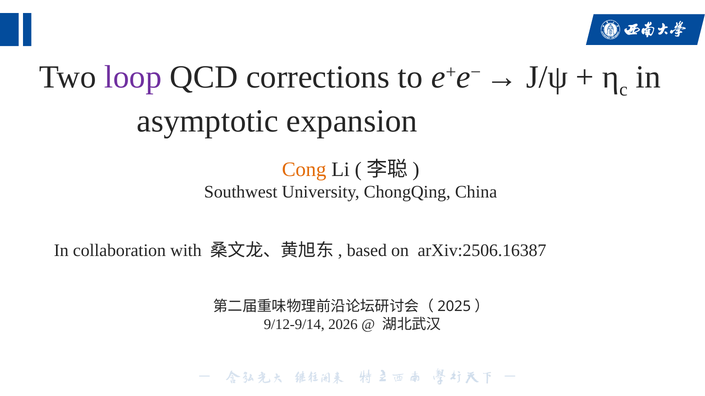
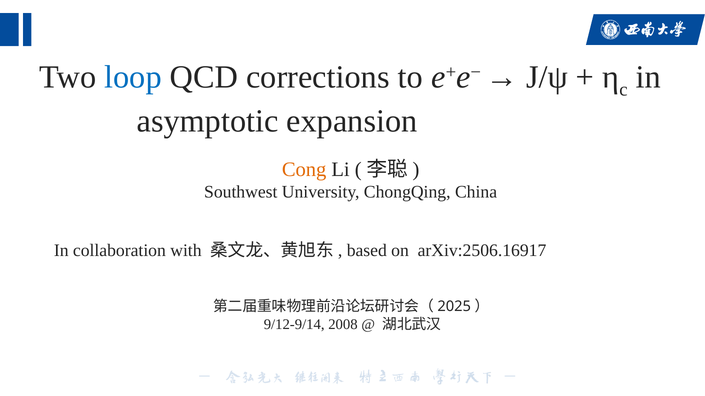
loop colour: purple -> blue
arXiv:2506.16387: arXiv:2506.16387 -> arXiv:2506.16917
2026: 2026 -> 2008
